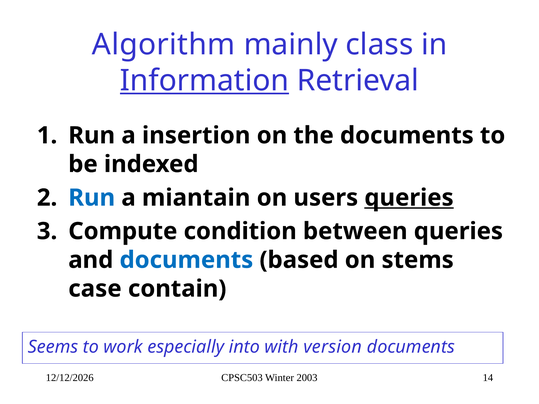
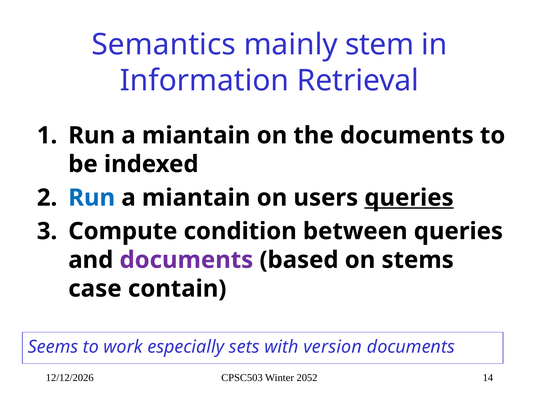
Algorithm: Algorithm -> Semantics
class: class -> stem
Information underline: present -> none
insertion at (196, 136): insertion -> miantain
documents at (186, 260) colour: blue -> purple
into: into -> sets
2003: 2003 -> 2052
